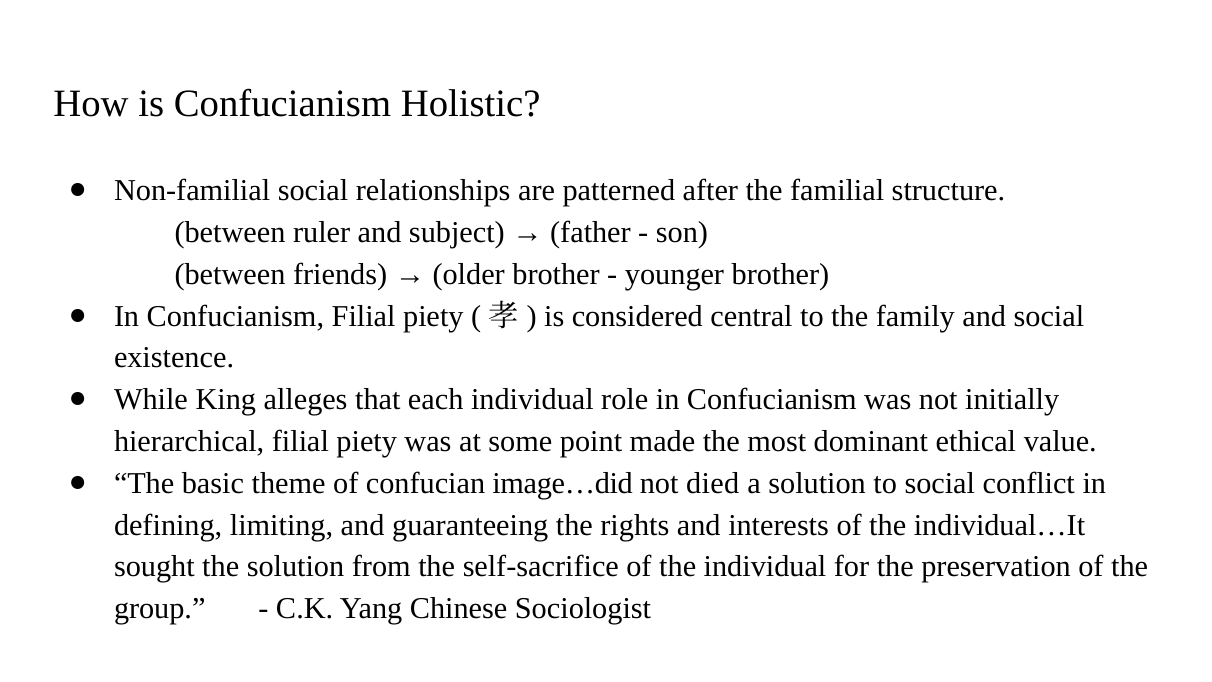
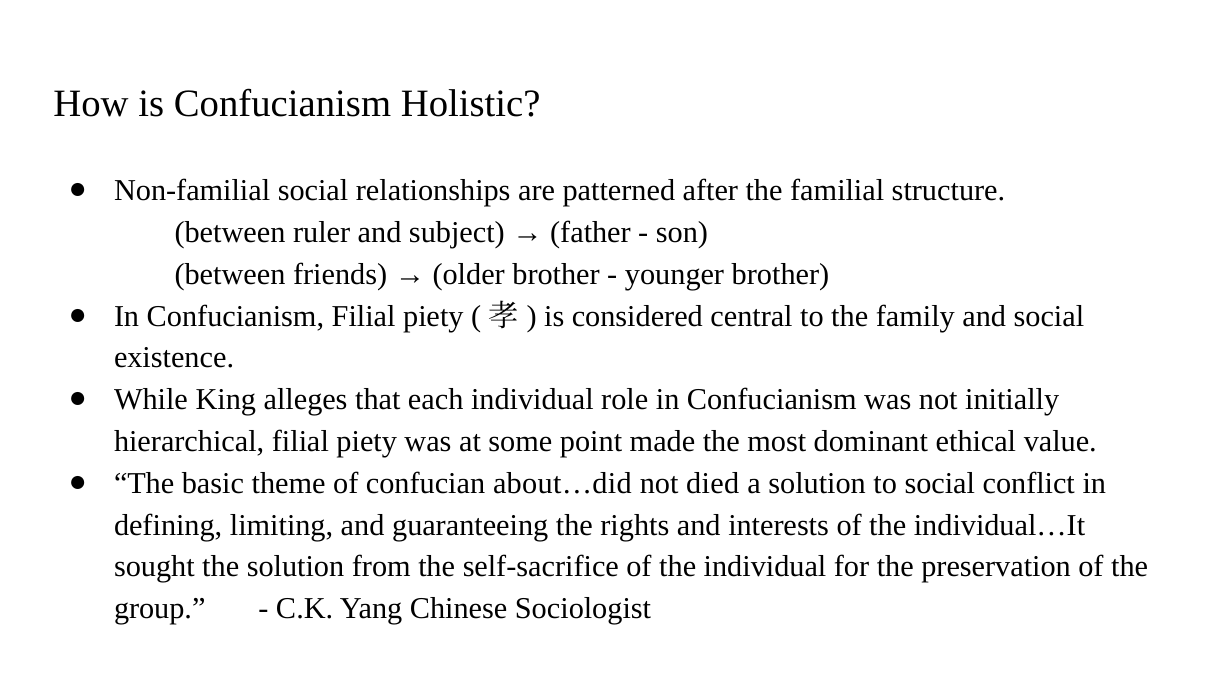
image…did: image…did -> about…did
